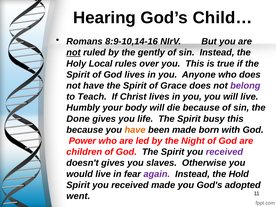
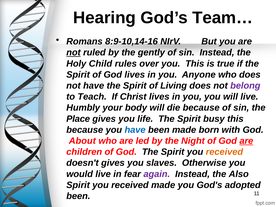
Child…: Child… -> Team…
Local: Local -> Child
Grace: Grace -> Living
Done: Done -> Place
have at (135, 130) colour: orange -> blue
Power: Power -> About
are at (246, 141) underline: none -> present
received at (224, 152) colour: purple -> orange
Hold: Hold -> Also
went at (78, 196): went -> been
